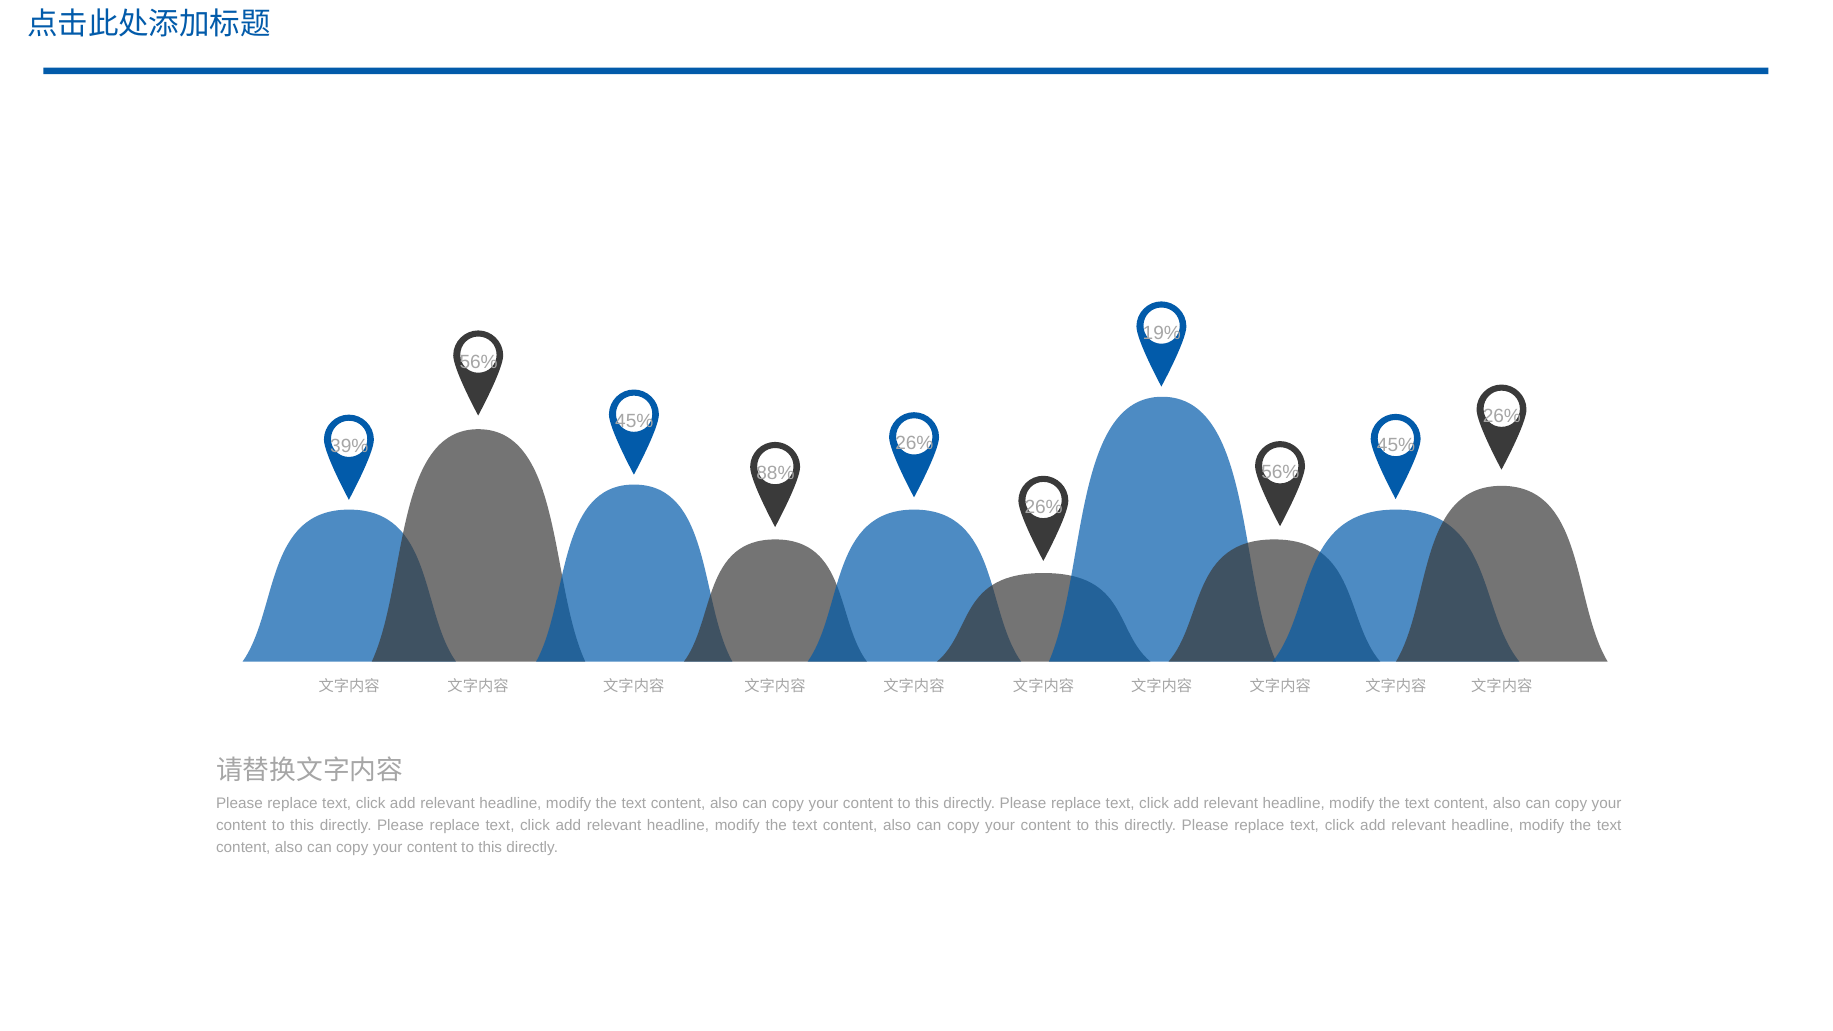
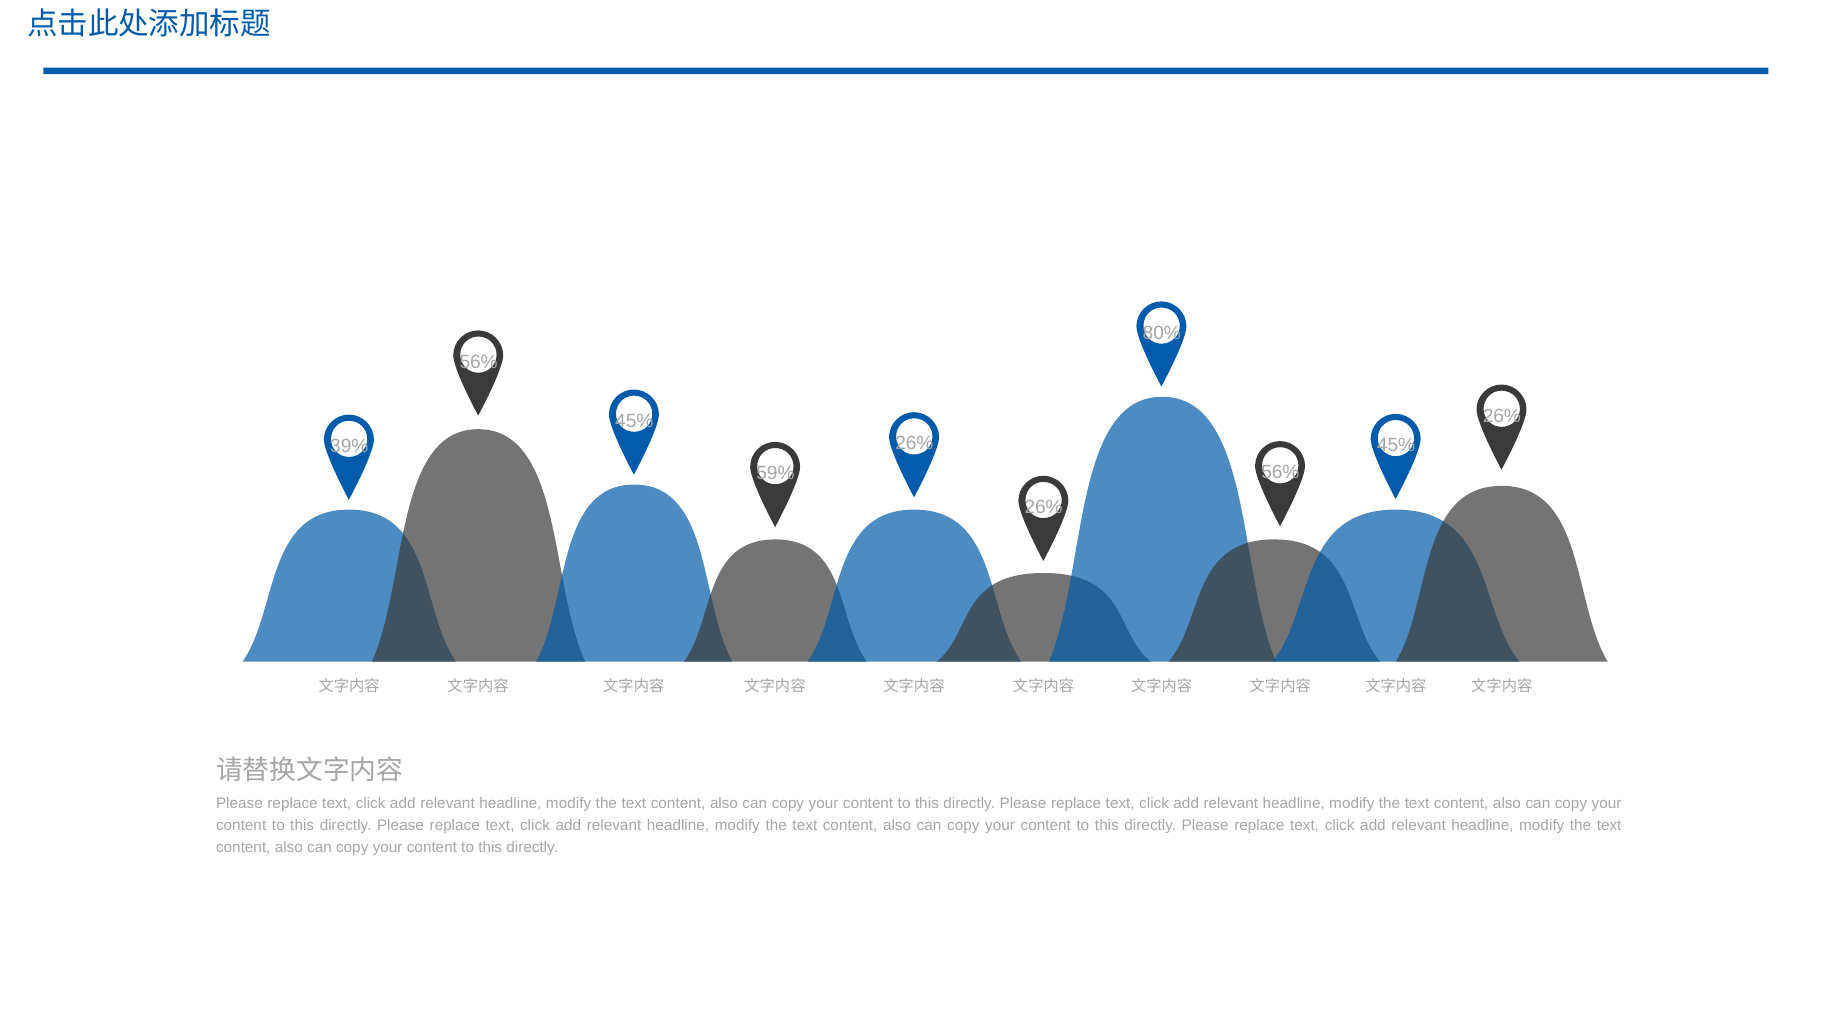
19%: 19% -> 80%
88%: 88% -> 59%
